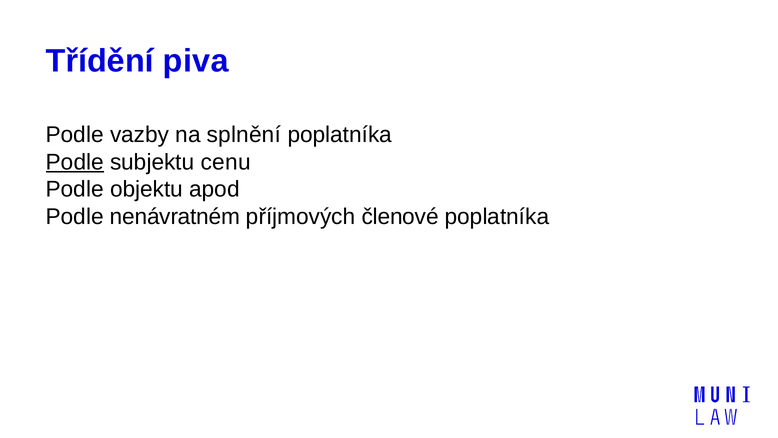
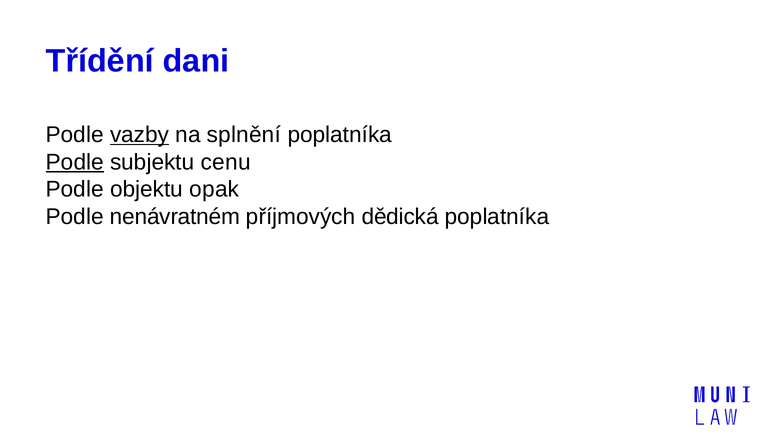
piva: piva -> dani
vazby underline: none -> present
apod: apod -> opak
členové: členové -> dědická
